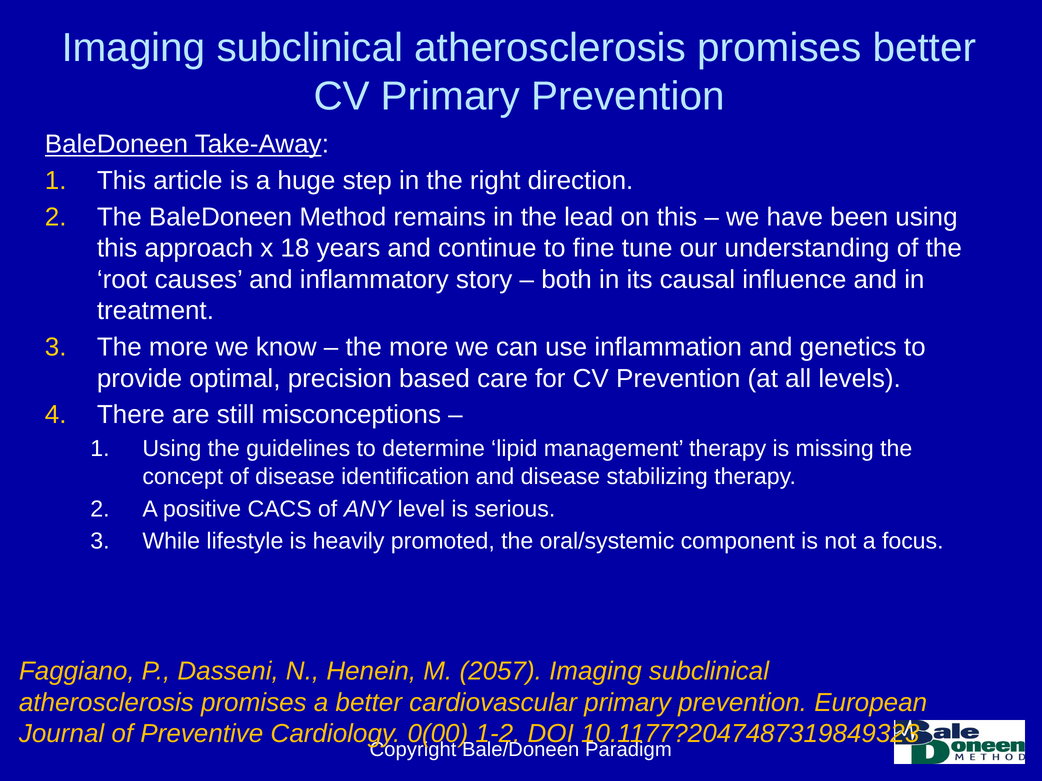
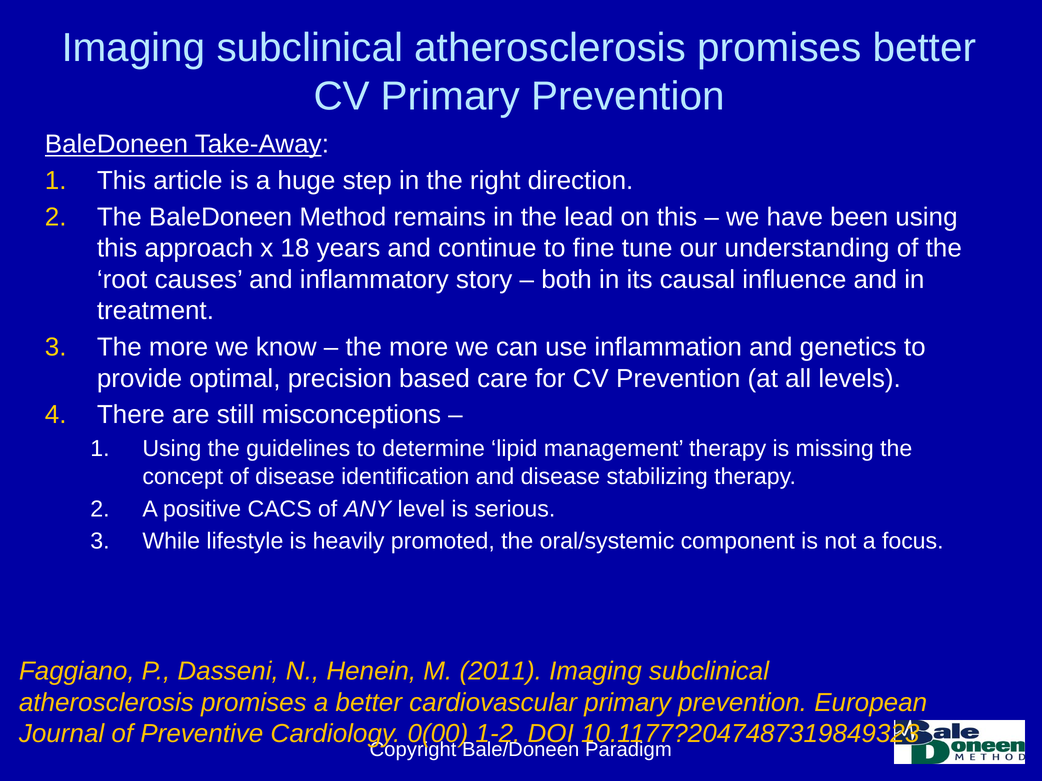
2057: 2057 -> 2011
